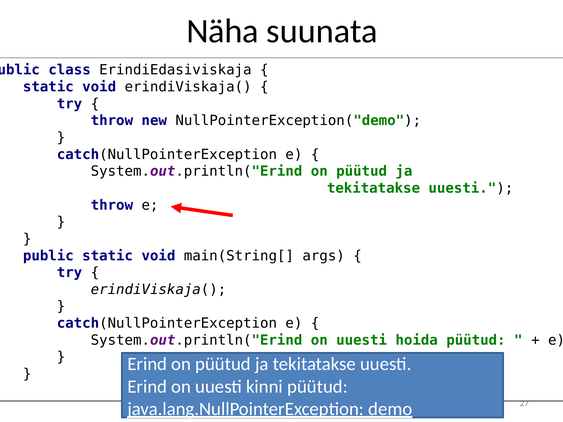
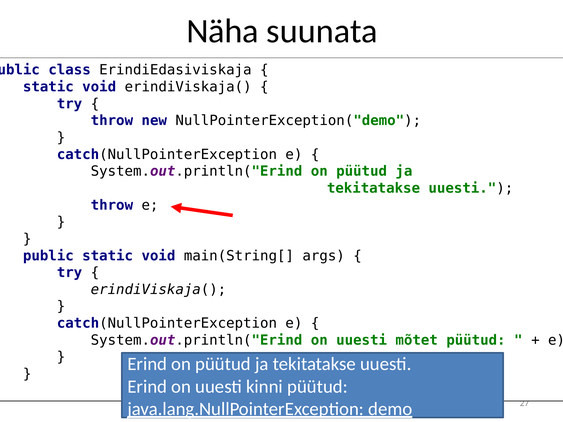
hoida: hoida -> mõtet
